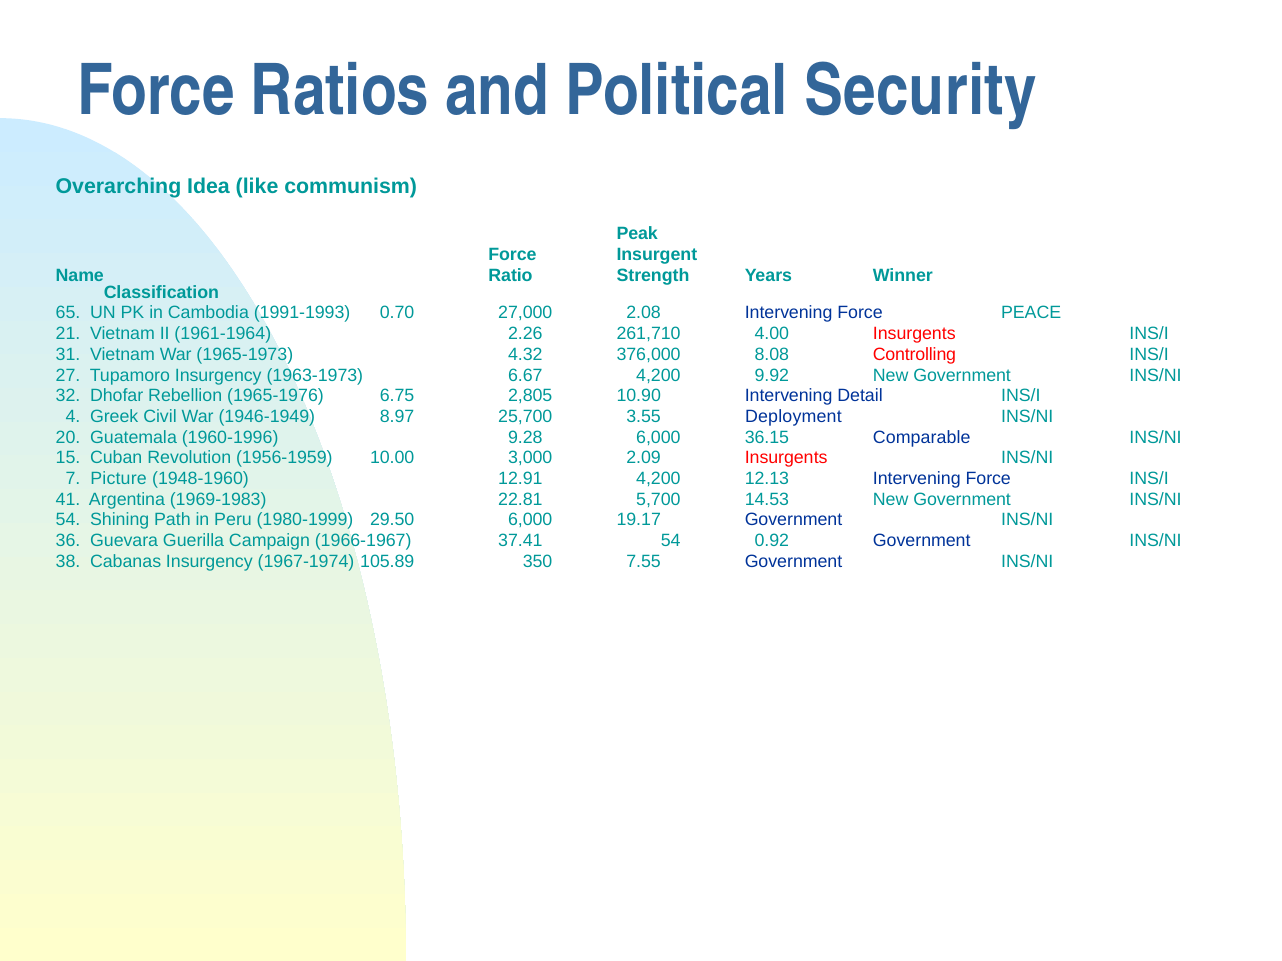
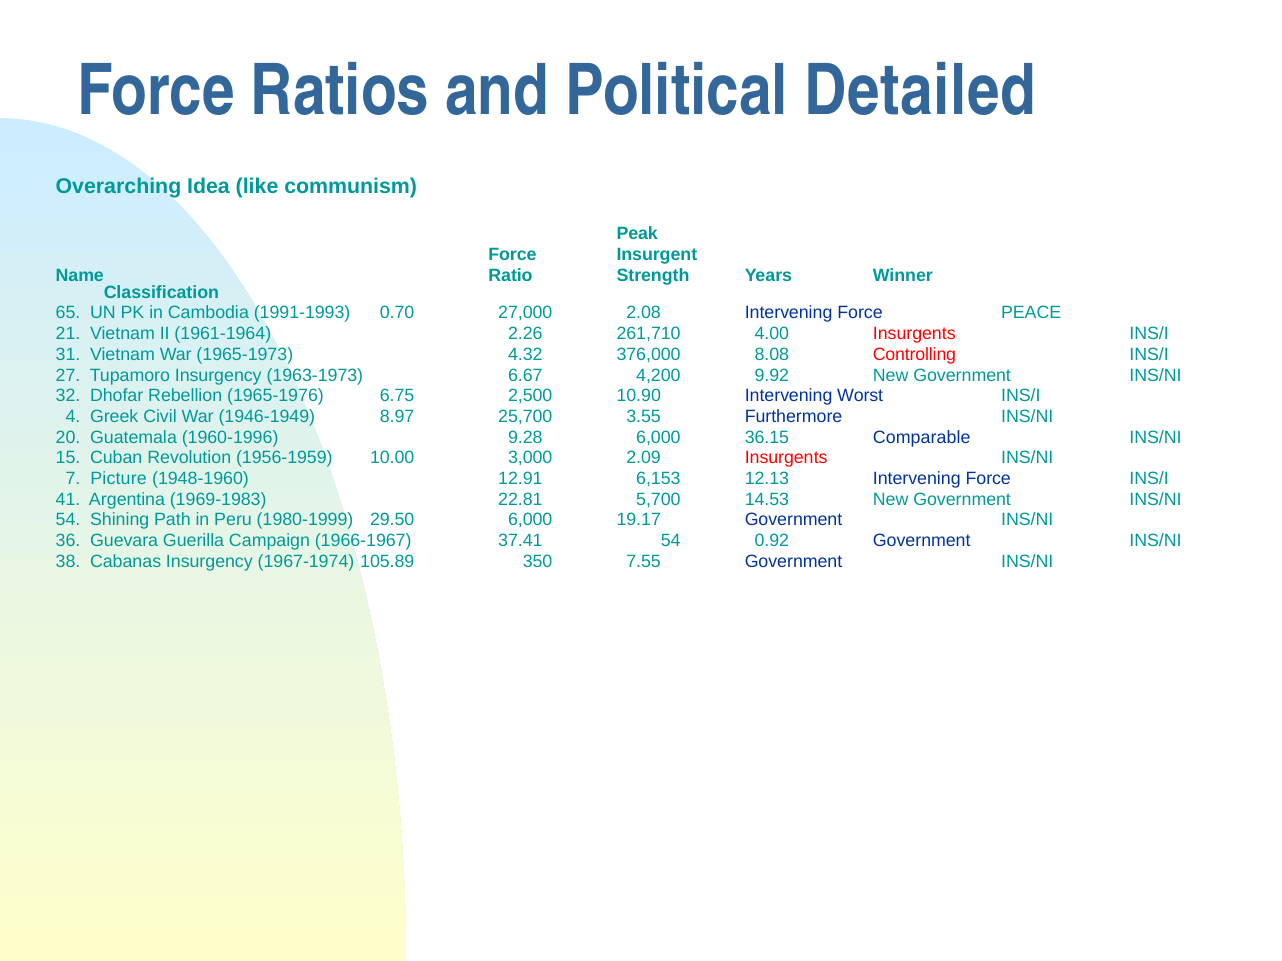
Security: Security -> Detailed
2,805: 2,805 -> 2,500
Detail: Detail -> Worst
Deployment: Deployment -> Furthermore
12.91 4,200: 4,200 -> 6,153
